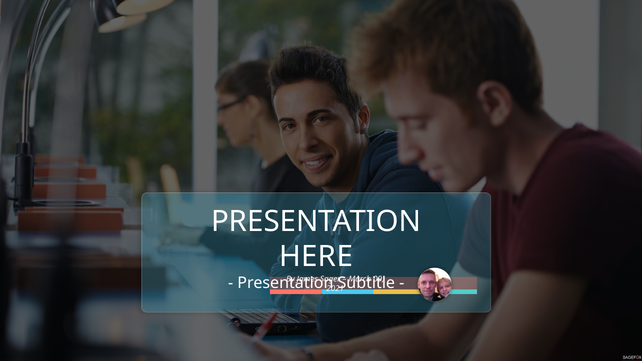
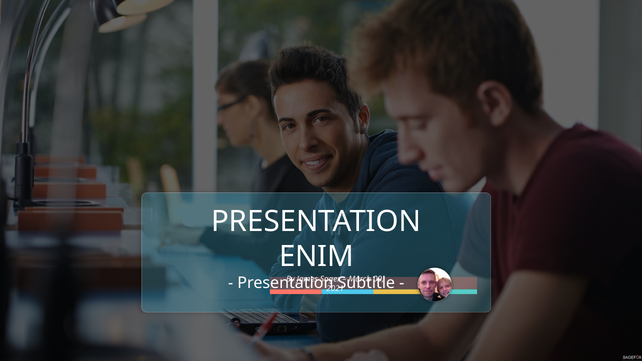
HERE: HERE -> ENIM
